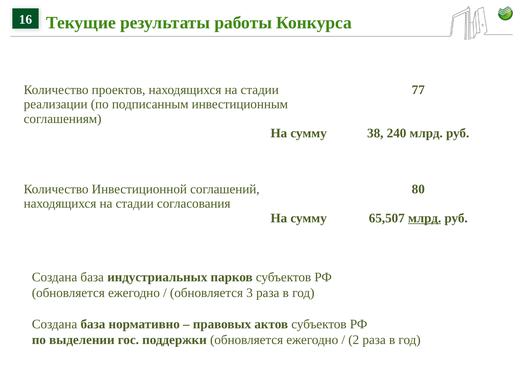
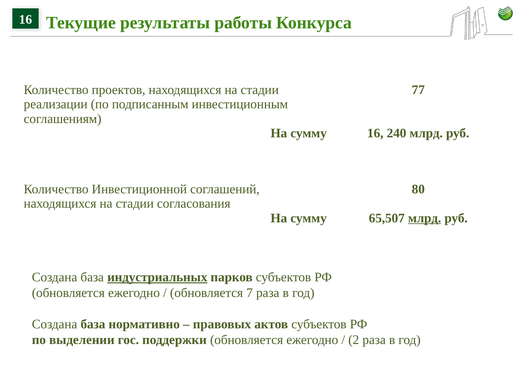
38 at (375, 133): 38 -> 16
индустриальных underline: none -> present
3: 3 -> 7
